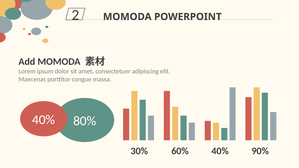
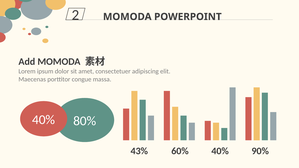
30%: 30% -> 43%
